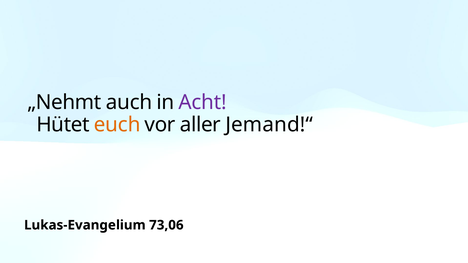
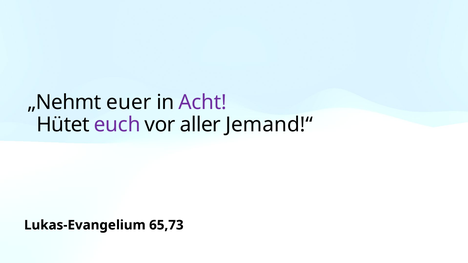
auch: auch -> euer
euch colour: orange -> purple
73,06: 73,06 -> 65,73
